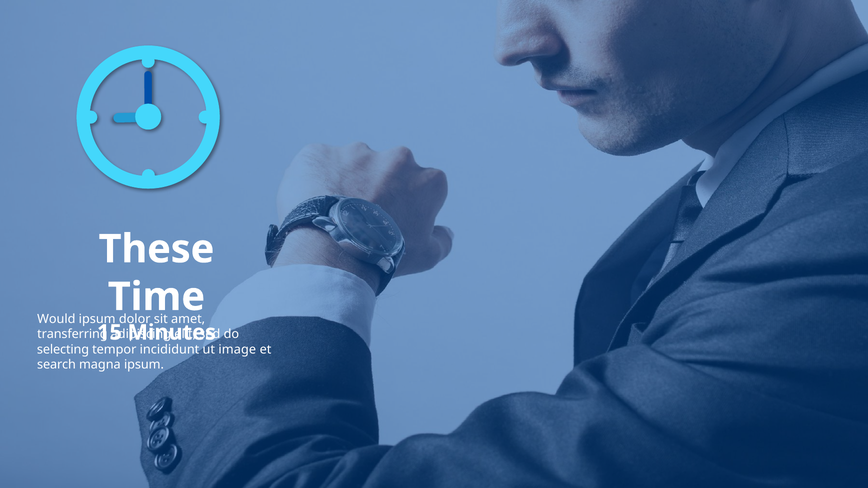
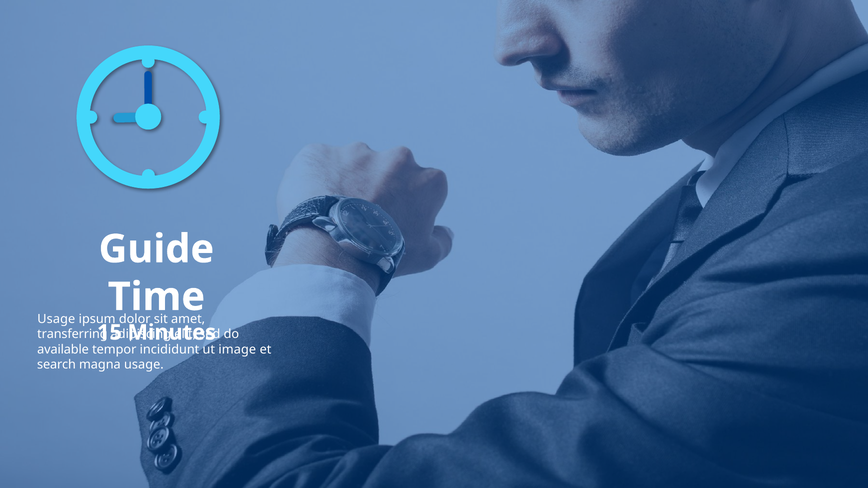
These: These -> Guide
Would at (56, 319): Would -> Usage
selecting: selecting -> available
magna ipsum: ipsum -> usage
